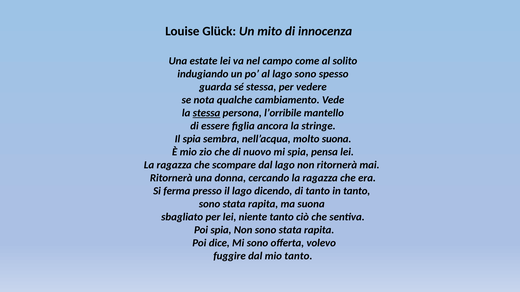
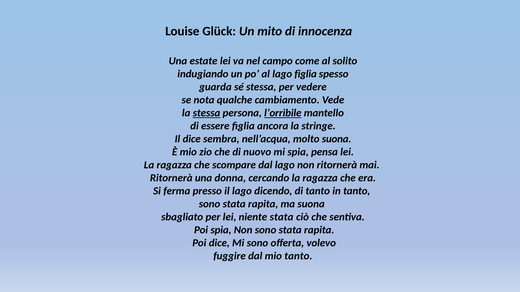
lago sono: sono -> figlia
l’orribile underline: none -> present
Il spia: spia -> dice
niente tanto: tanto -> stata
